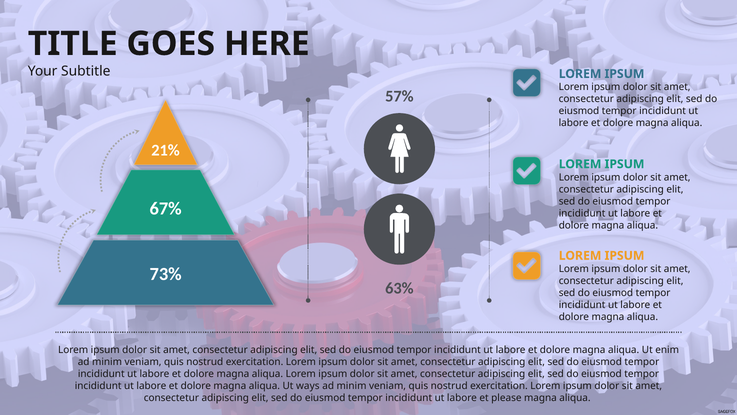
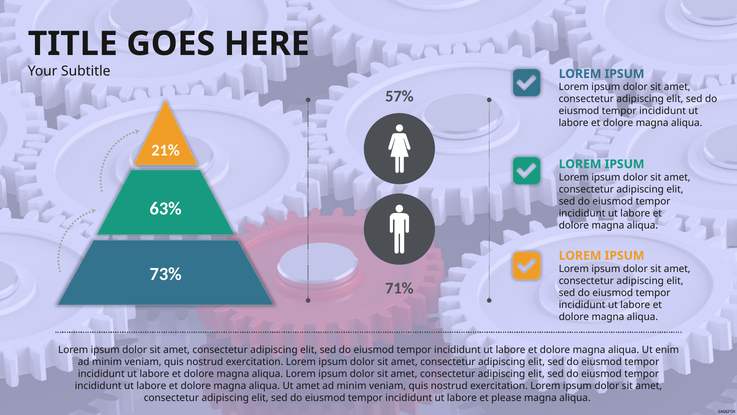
67%: 67% -> 63%
63%: 63% -> 71%
Ut ways: ways -> amet
